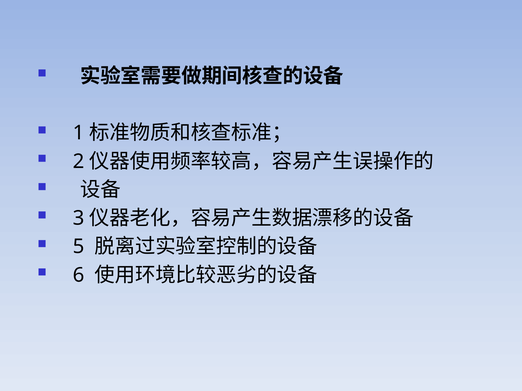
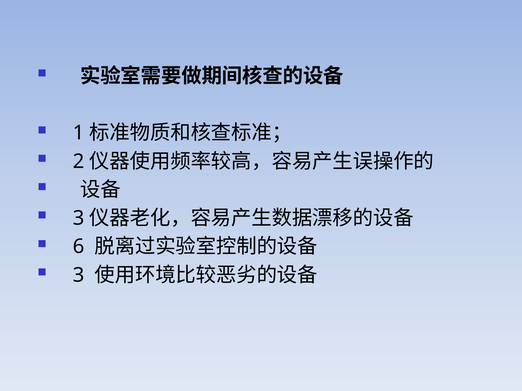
5: 5 -> 6
6 at (79, 275): 6 -> 3
